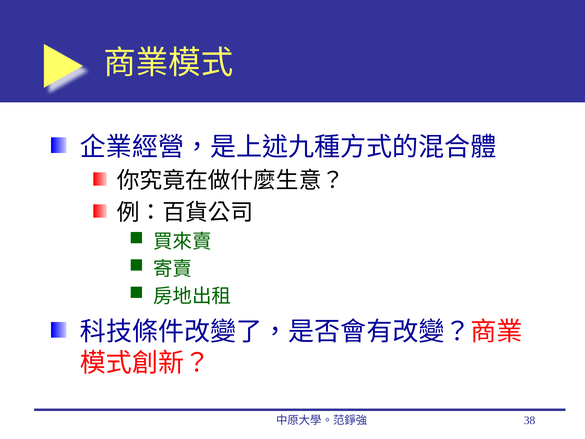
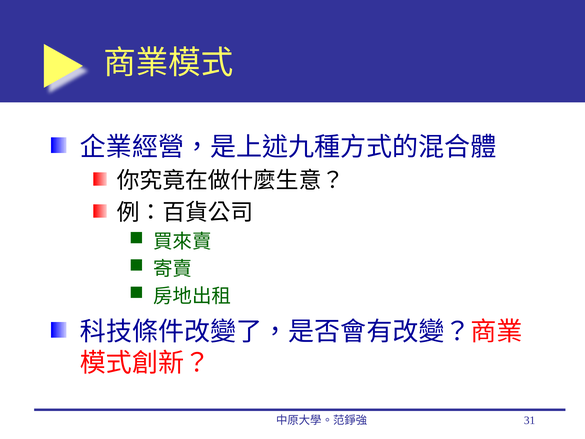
38: 38 -> 31
